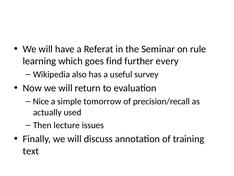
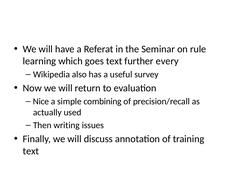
goes find: find -> text
tomorrow: tomorrow -> combining
lecture: lecture -> writing
